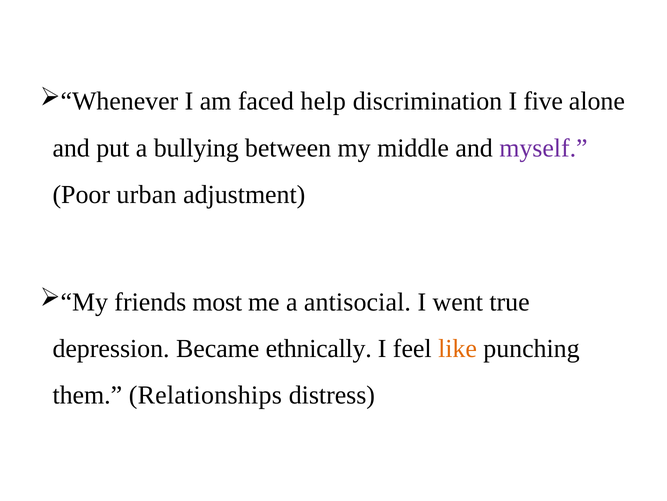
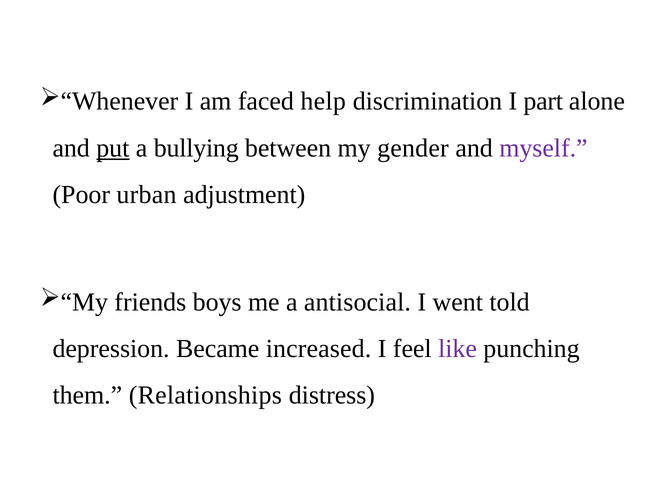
five: five -> part
put underline: none -> present
middle: middle -> gender
most: most -> boys
true: true -> told
ethnically: ethnically -> increased
like colour: orange -> purple
